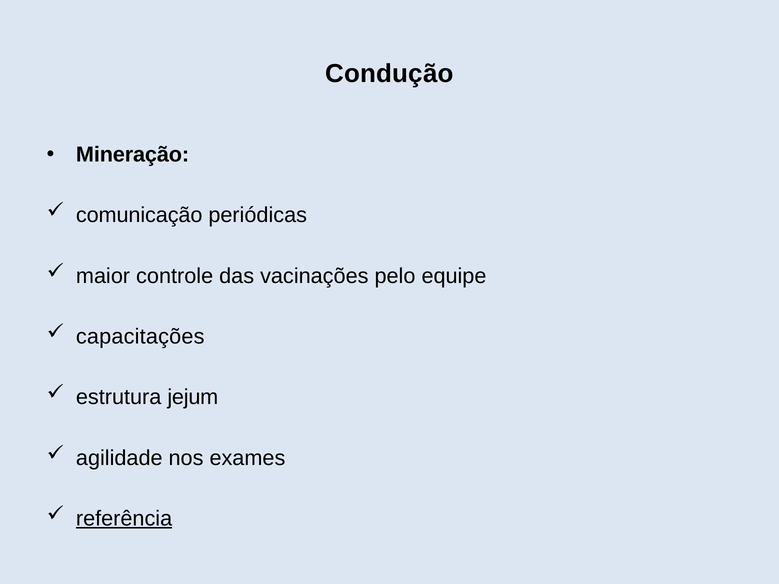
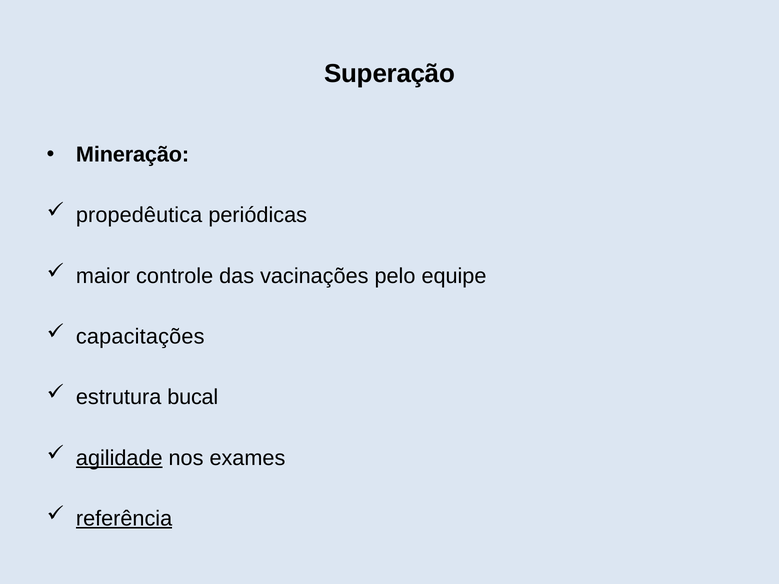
Condução: Condução -> Superação
comunicação: comunicação -> propedêutica
jejum: jejum -> bucal
agilidade underline: none -> present
